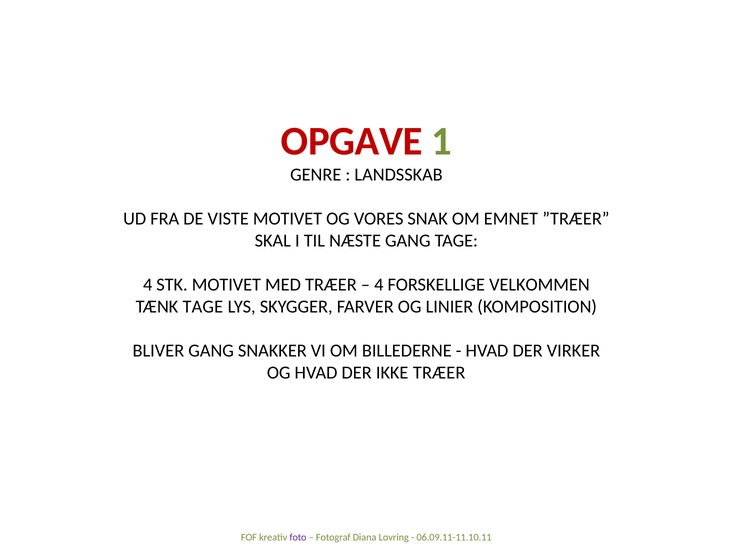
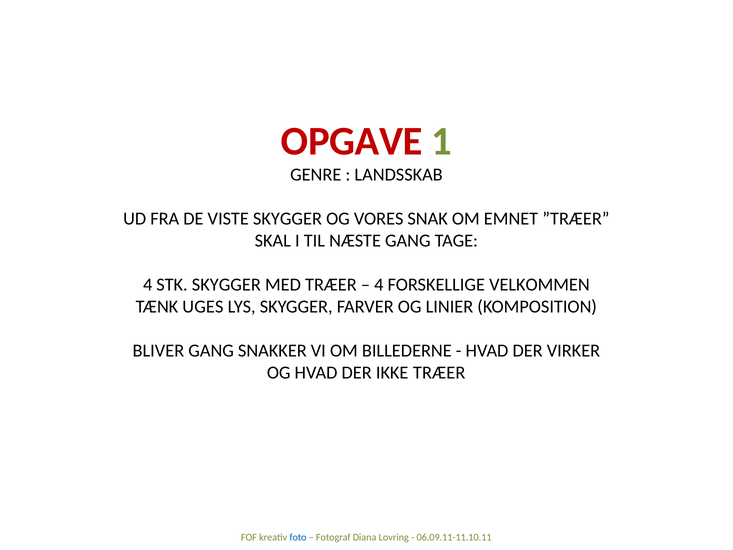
VISTE MOTIVET: MOTIVET -> SKYGGER
STK MOTIVET: MOTIVET -> SKYGGER
TÆNK TAGE: TAGE -> UGES
foto colour: purple -> blue
